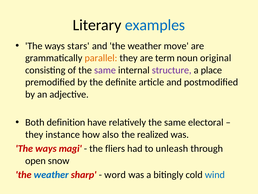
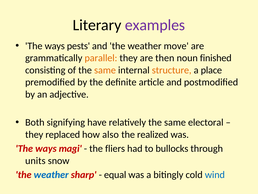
examples colour: blue -> purple
stars: stars -> pests
term: term -> then
original: original -> finished
same at (105, 70) colour: purple -> orange
structure colour: purple -> orange
definition: definition -> signifying
instance: instance -> replaced
unleash: unleash -> bullocks
open: open -> units
word: word -> equal
